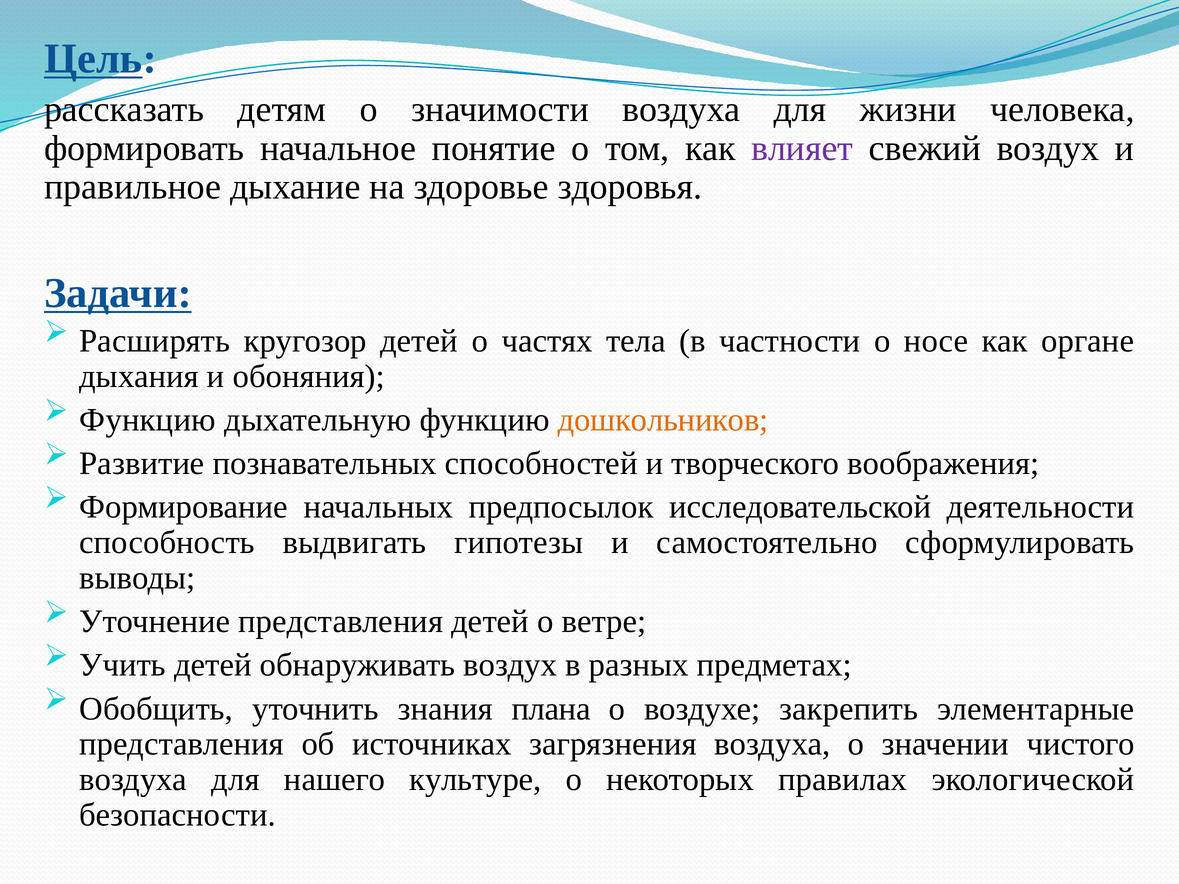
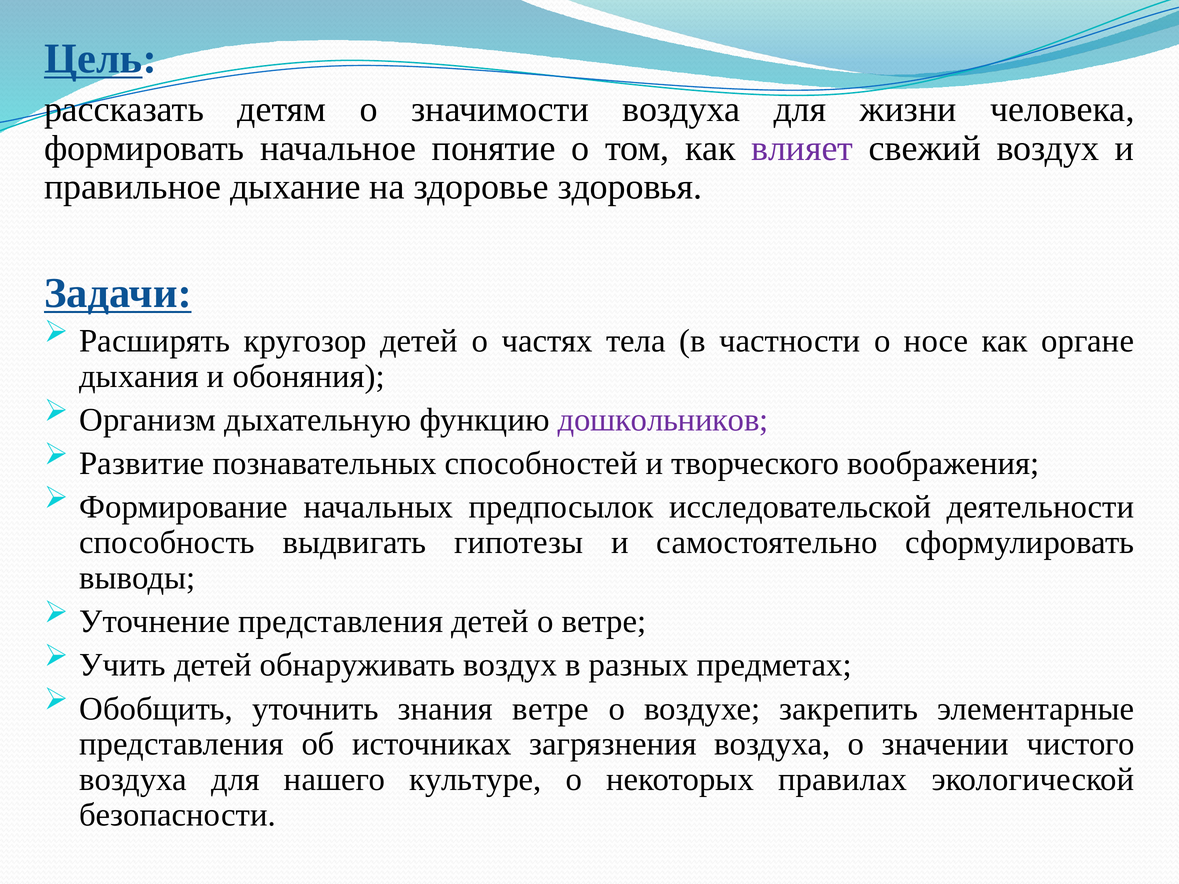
Функцию at (148, 420): Функцию -> Организм
дошкольников colour: orange -> purple
знания плана: плана -> ветре
